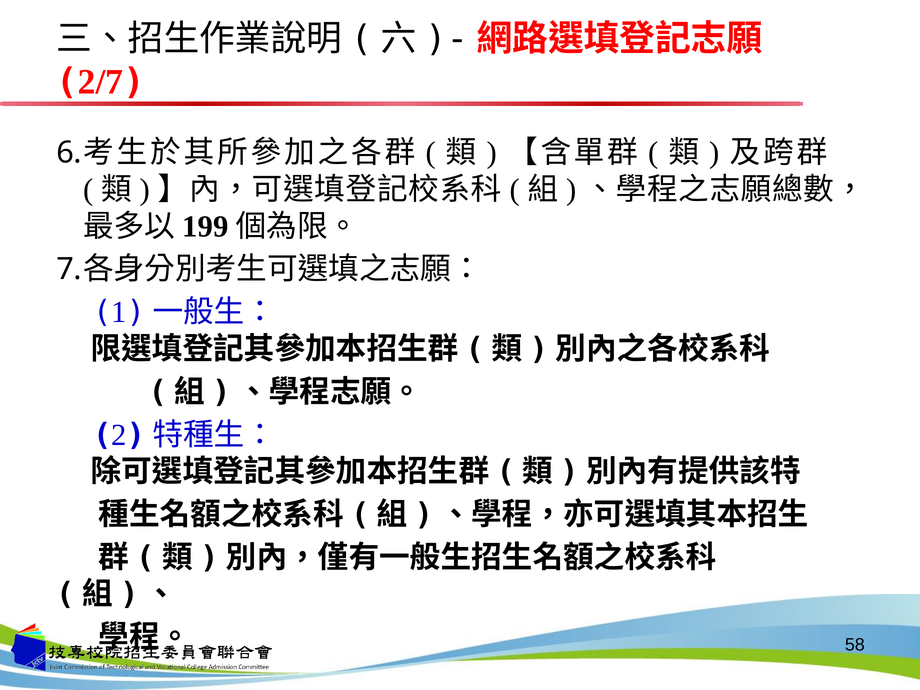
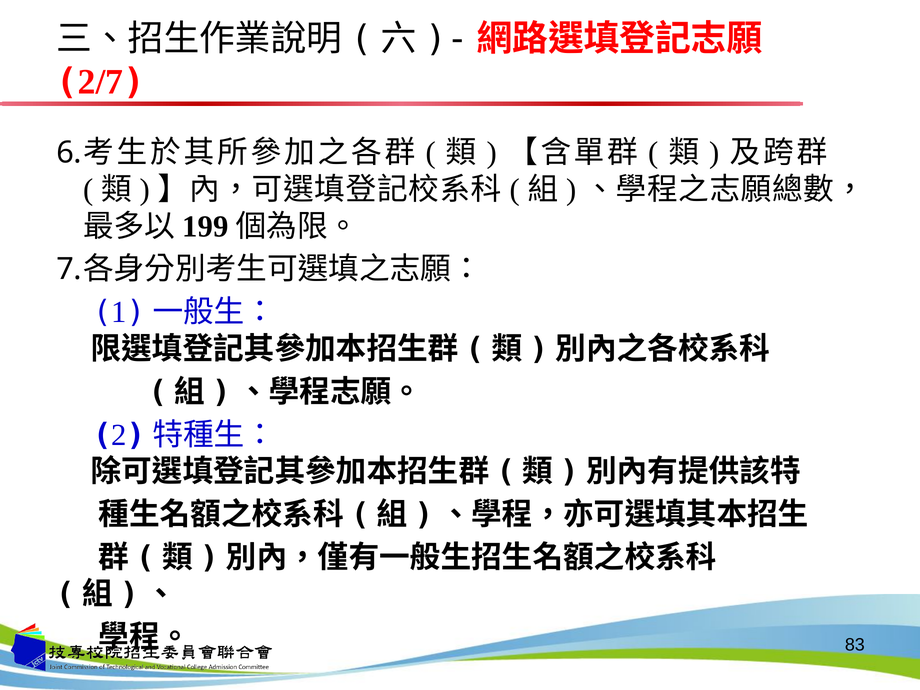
58: 58 -> 83
